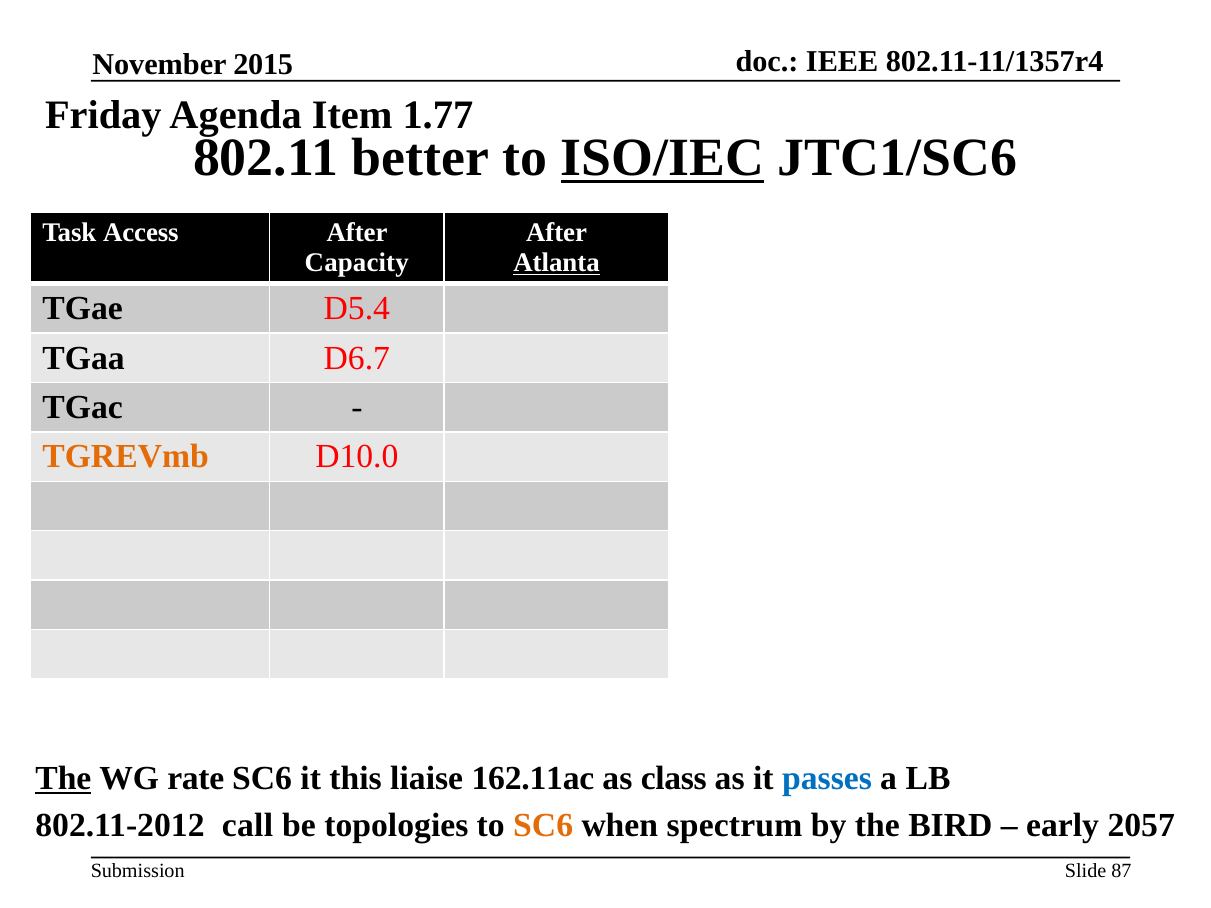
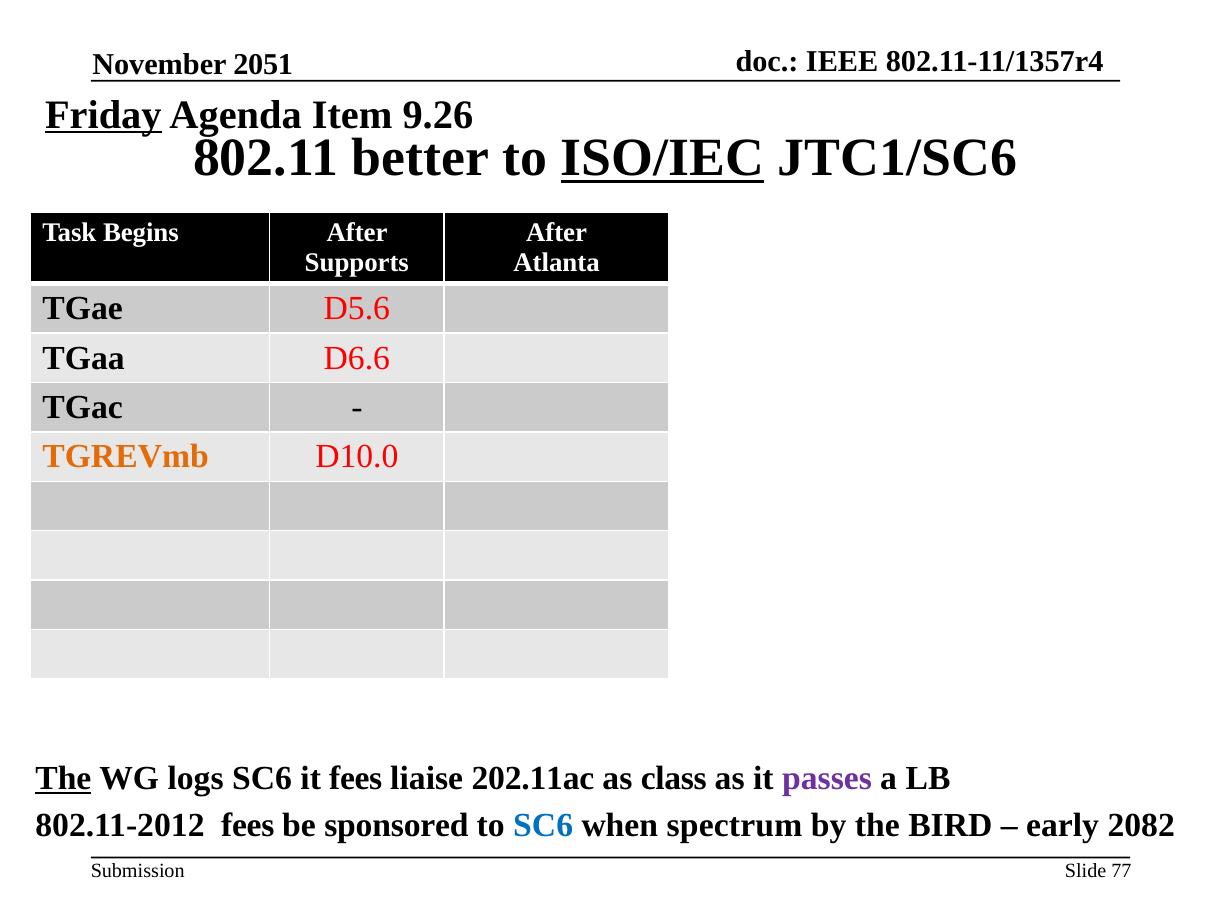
2015: 2015 -> 2051
Friday underline: none -> present
1.77: 1.77 -> 9.26
Access: Access -> Begins
Capacity: Capacity -> Supports
Atlanta underline: present -> none
D5.4: D5.4 -> D5.6
D6.7: D6.7 -> D6.6
rate: rate -> logs
it this: this -> fees
162.11ac: 162.11ac -> 202.11ac
passes colour: blue -> purple
802.11-2012 call: call -> fees
topologies: topologies -> sponsored
SC6 at (543, 825) colour: orange -> blue
2057: 2057 -> 2082
87: 87 -> 77
